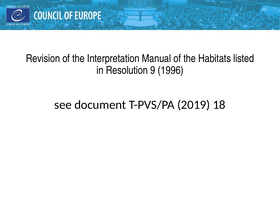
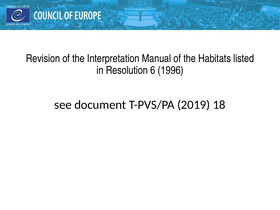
9: 9 -> 6
